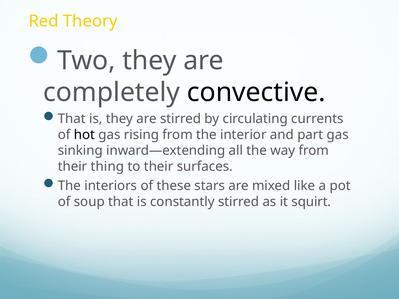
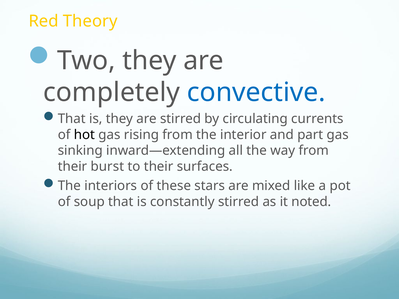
convective colour: black -> blue
thing: thing -> burst
squirt: squirt -> noted
